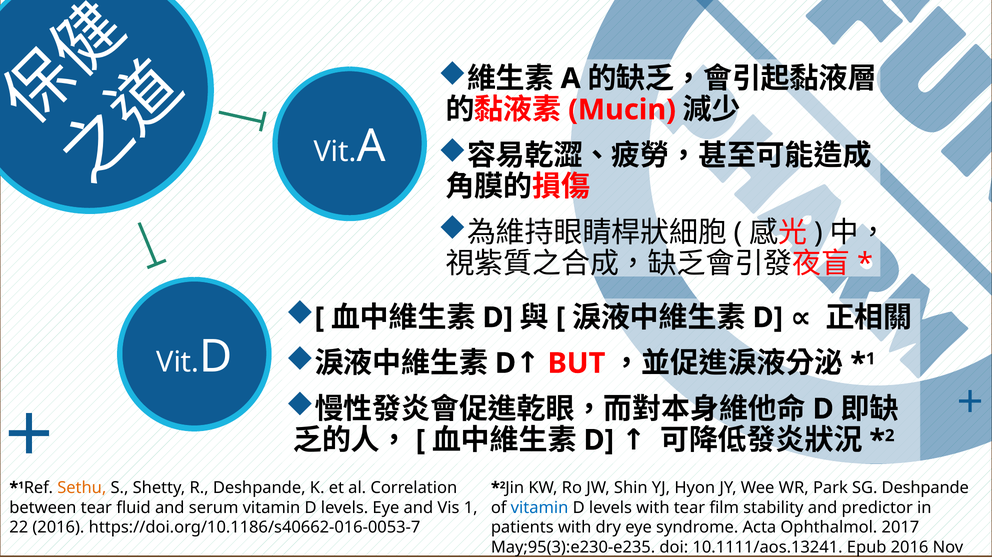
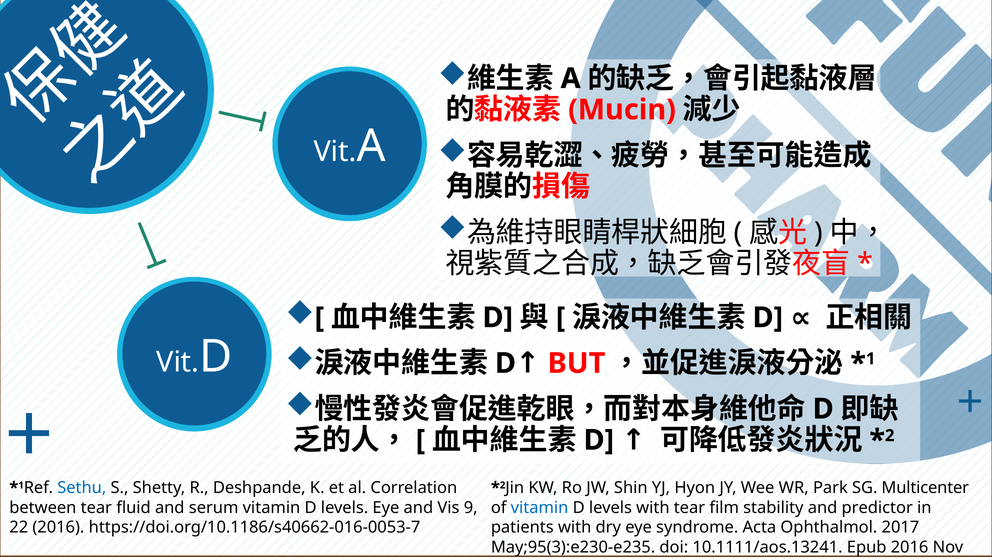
Sethu colour: orange -> blue
SG Deshpande: Deshpande -> Multicenter
Vis 1: 1 -> 9
